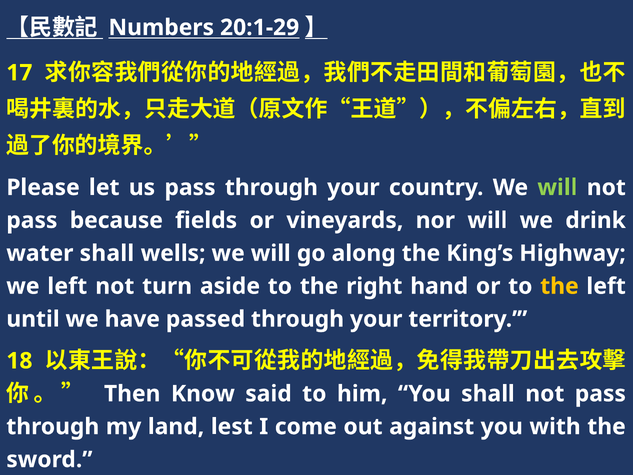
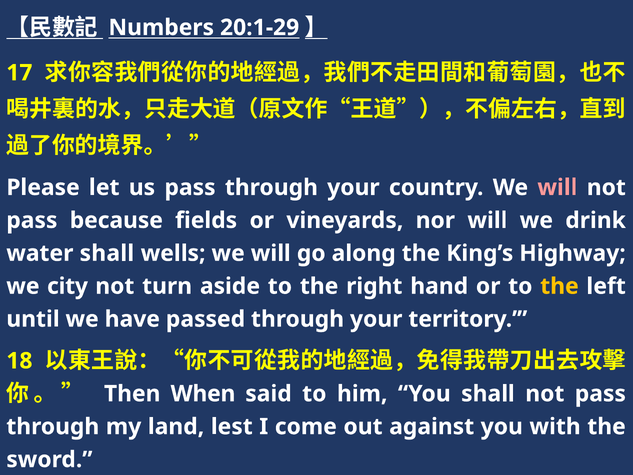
will at (557, 187) colour: light green -> pink
we left: left -> city
Know: Know -> When
